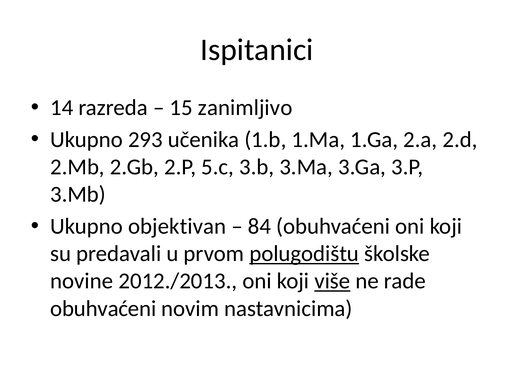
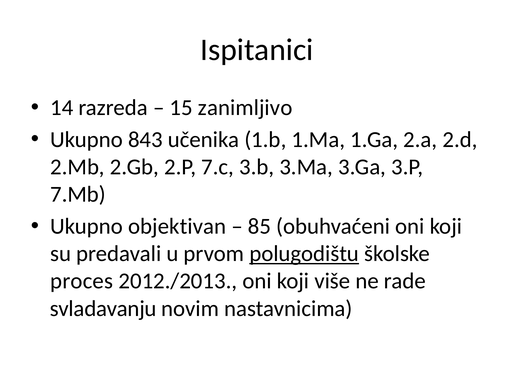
293: 293 -> 843
5.c: 5.c -> 7.c
3.Mb: 3.Mb -> 7.Mb
84: 84 -> 85
novine: novine -> proces
više underline: present -> none
obuhvaćeni at (103, 309): obuhvaćeni -> svladavanju
